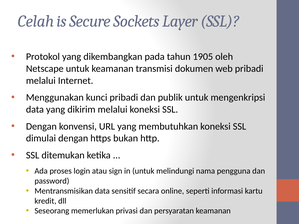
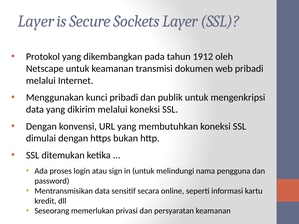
Celah at (36, 21): Celah -> Layer
1905: 1905 -> 1912
